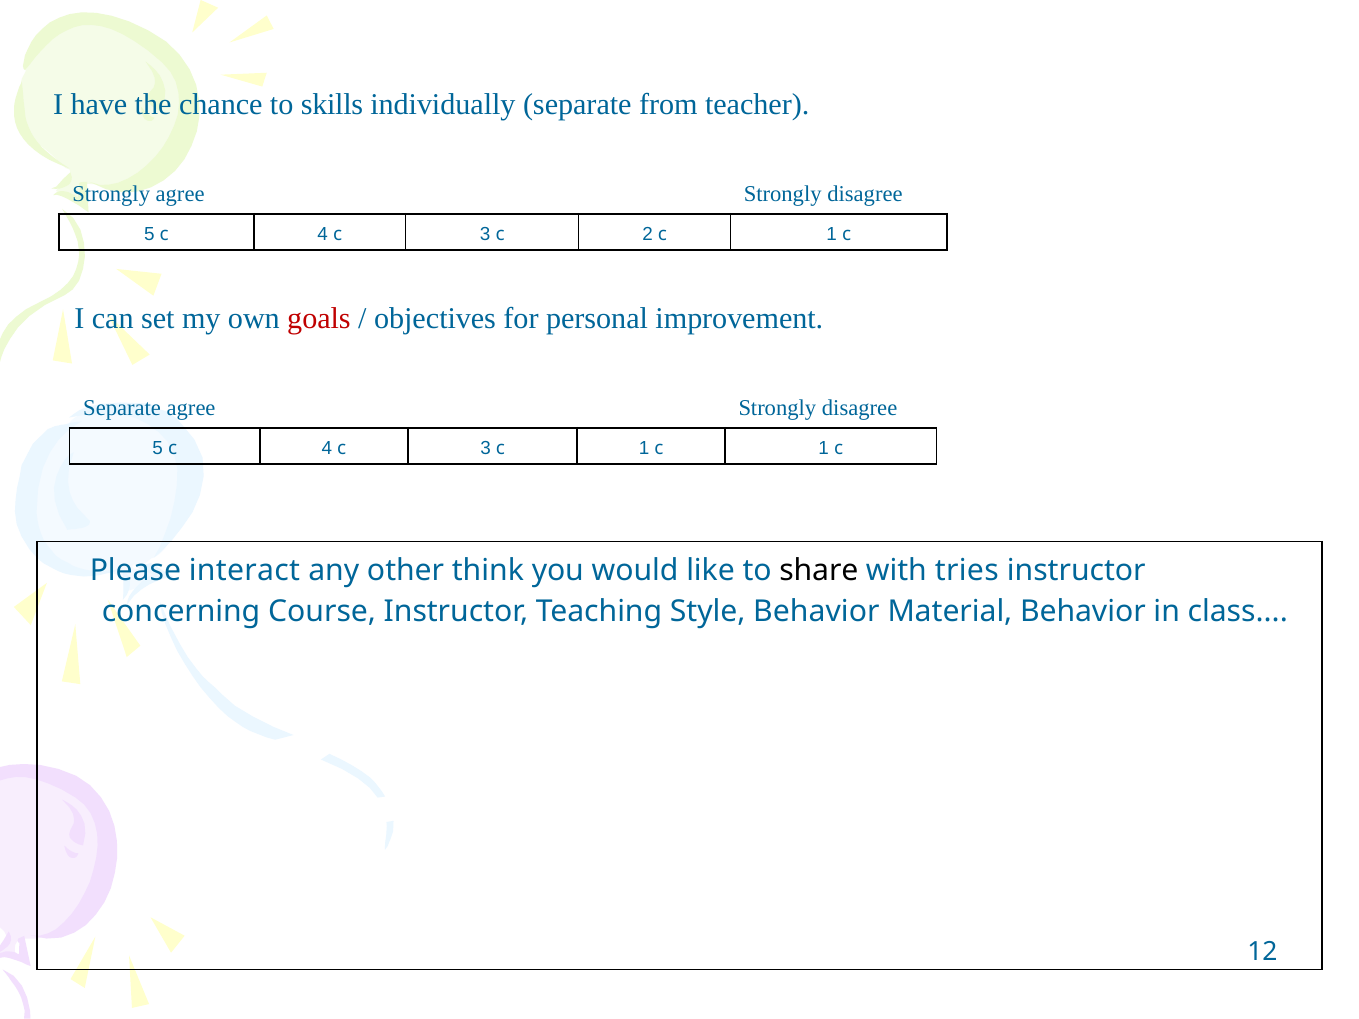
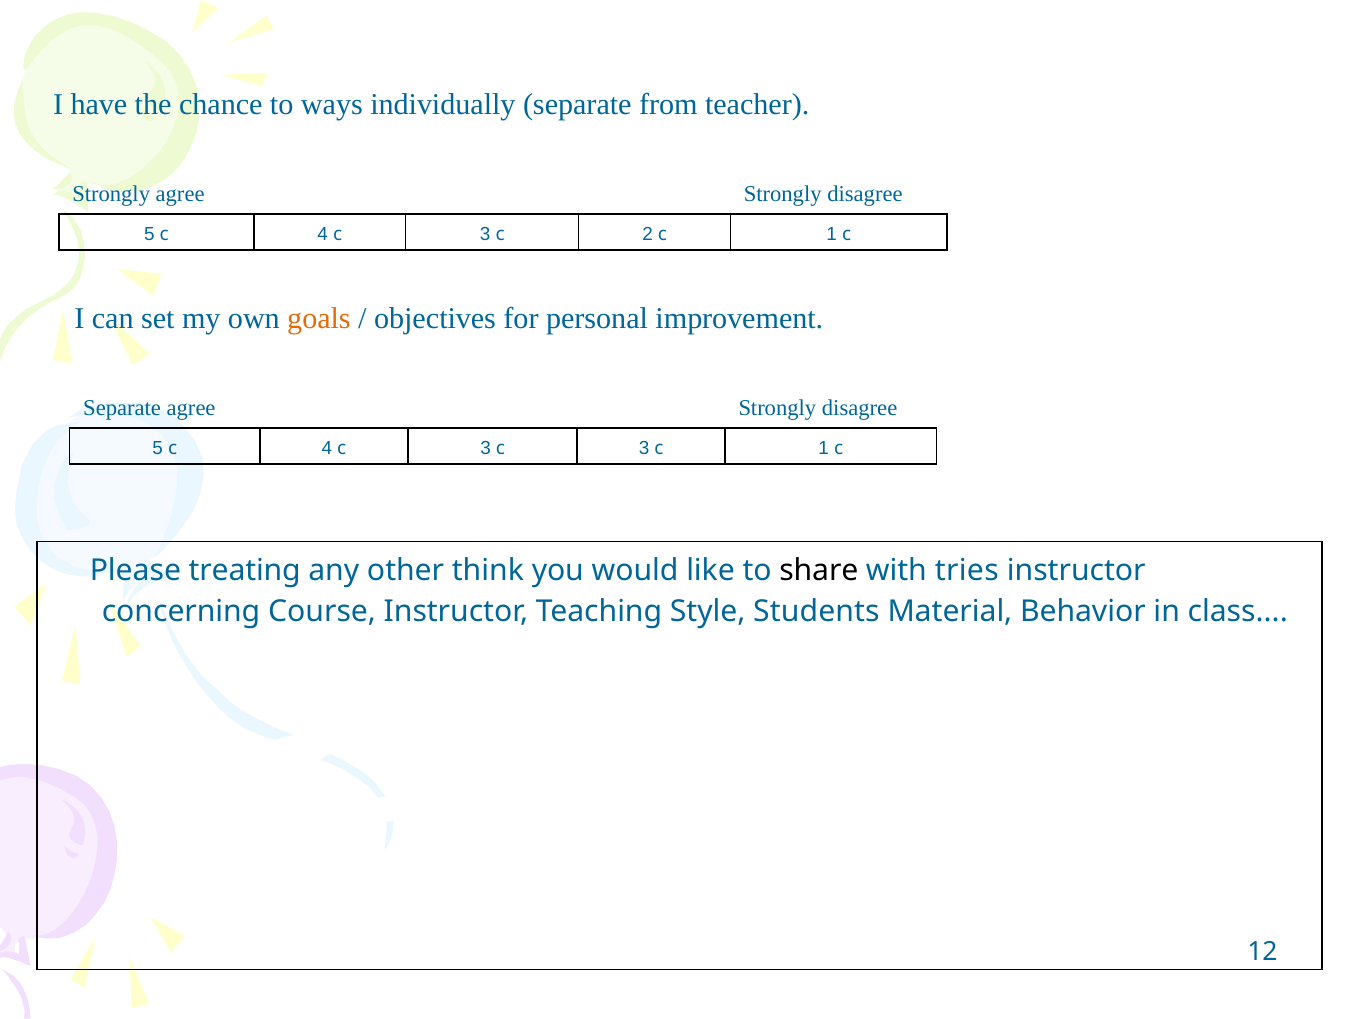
skills: skills -> ways
goals colour: red -> orange
3 c 1: 1 -> 3
interact: interact -> treating
Style Behavior: Behavior -> Students
